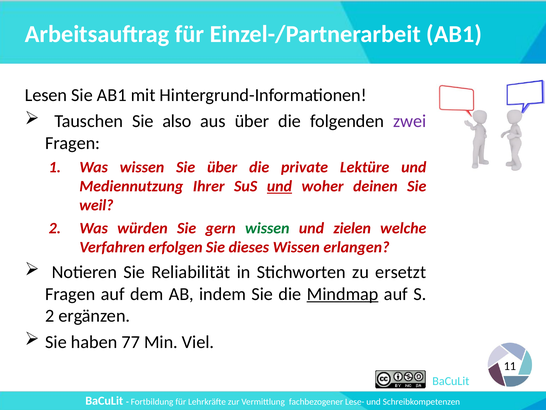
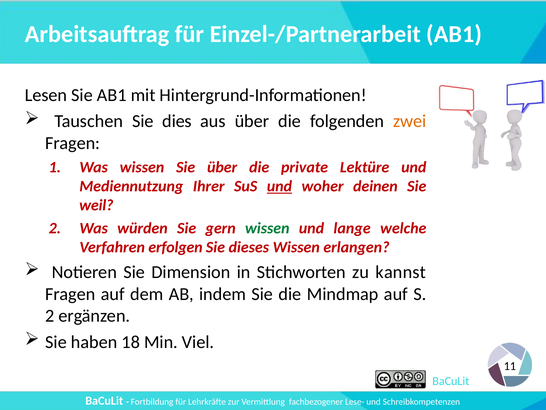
also: also -> dies
zwei colour: purple -> orange
zielen: zielen -> lange
Reliabilität: Reliabilität -> Dimension
ersetzt: ersetzt -> kannst
Mindmap underline: present -> none
77: 77 -> 18
